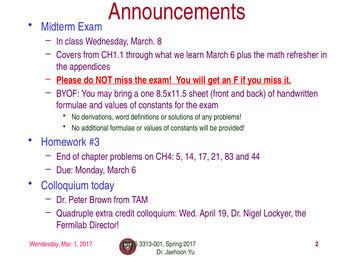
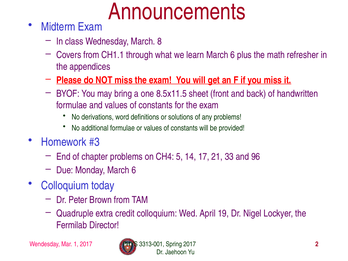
83: 83 -> 33
44: 44 -> 96
